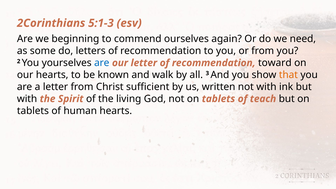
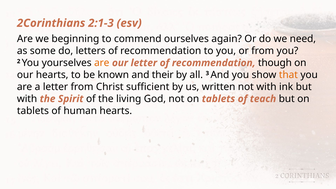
5:1-3: 5:1-3 -> 2:1-3
are at (102, 63) colour: blue -> orange
toward: toward -> though
walk: walk -> their
